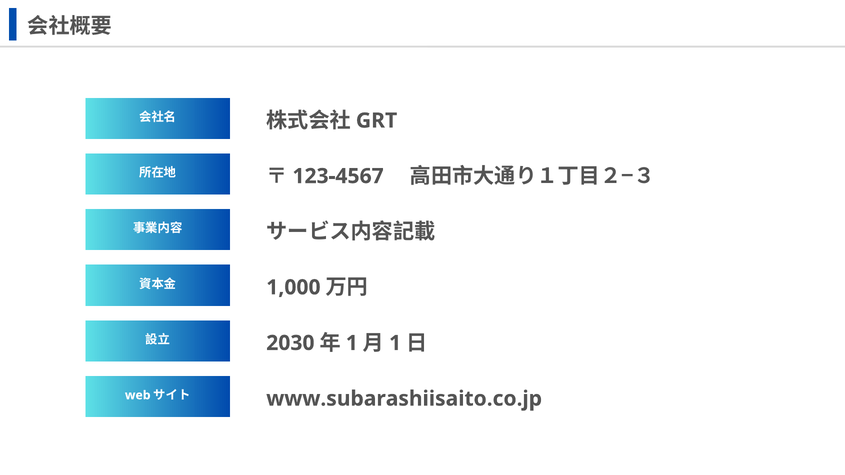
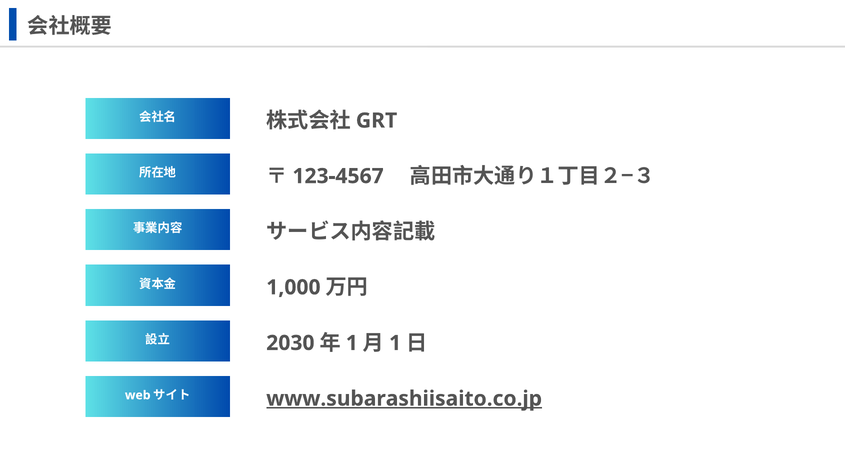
www.subarashiisaito.co.jp underline: none -> present
